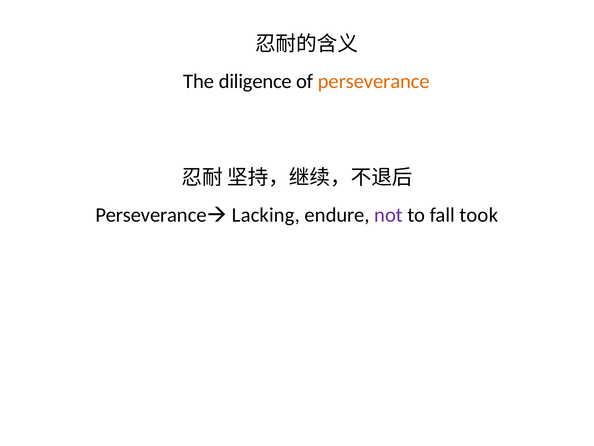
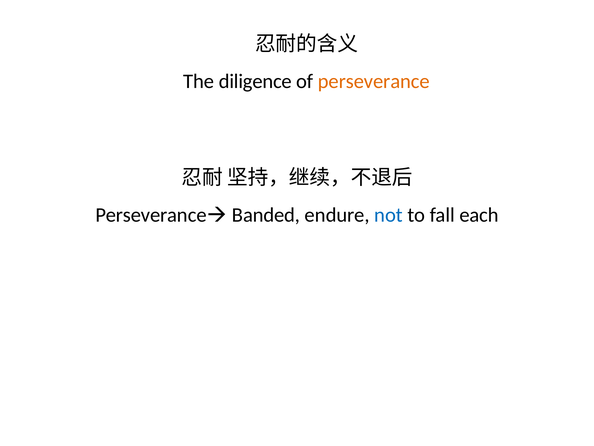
Lacking: Lacking -> Banded
not colour: purple -> blue
took: took -> each
